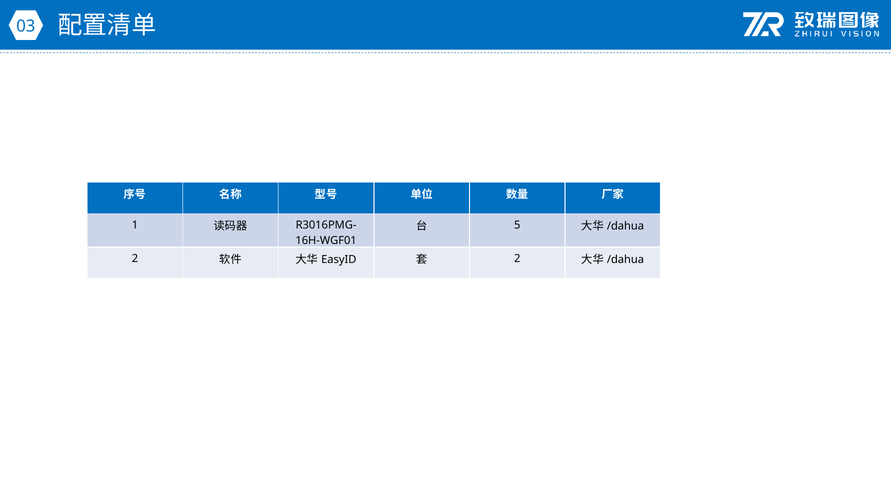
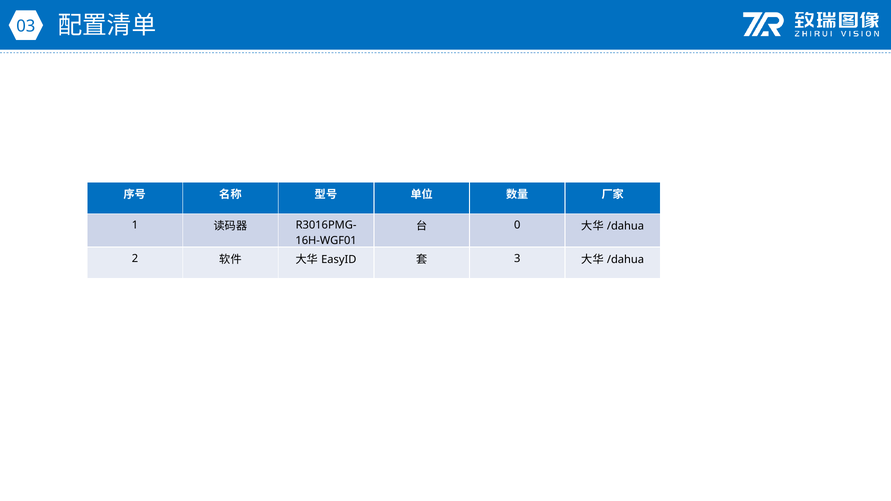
5: 5 -> 0
2 at (517, 259): 2 -> 3
